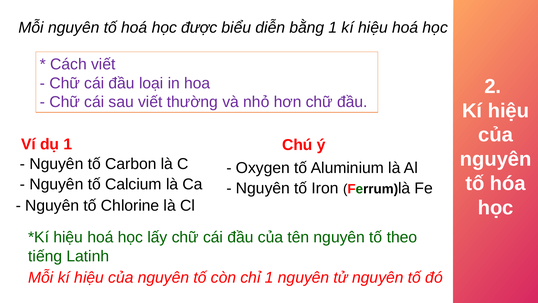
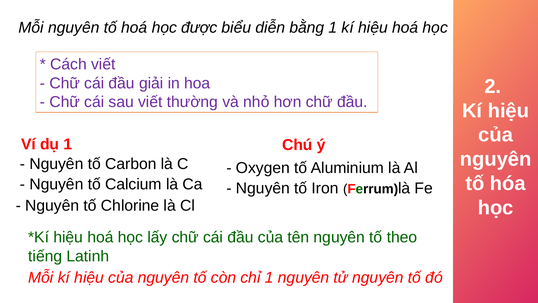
loại: loại -> giải
